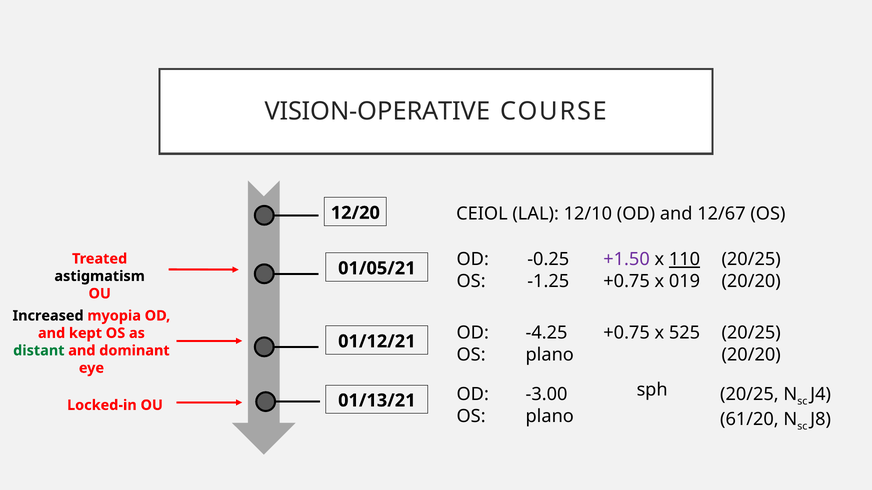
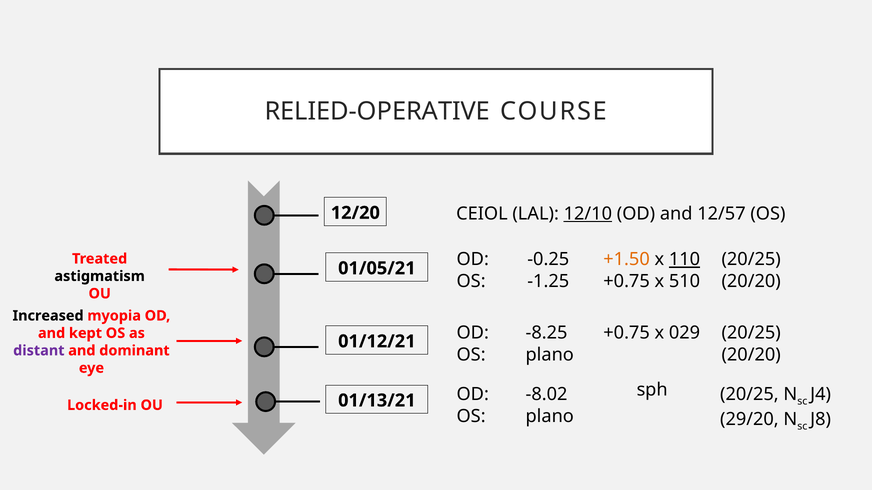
VISION-OPERATIVE: VISION-OPERATIVE -> RELIED-OPERATIVE
12/10 underline: none -> present
12/67: 12/67 -> 12/57
+1.50 colour: purple -> orange
019: 019 -> 510
-4.25: -4.25 -> -8.25
525: 525 -> 029
distant colour: green -> purple
-3.00: -3.00 -> -8.02
61/20: 61/20 -> 29/20
